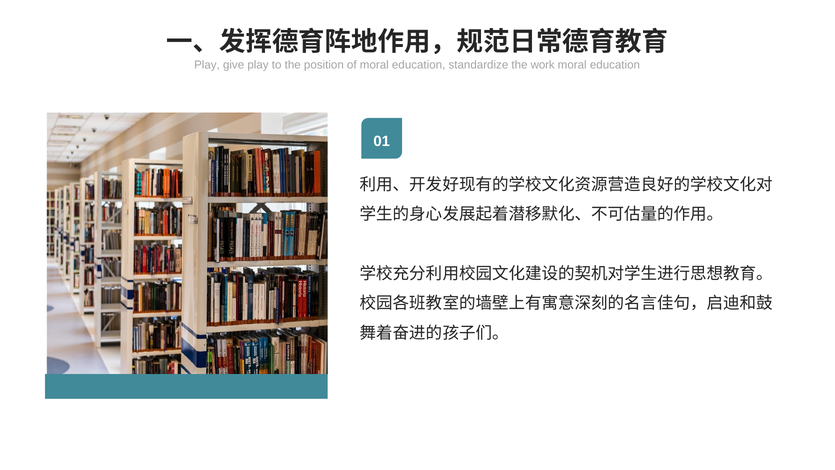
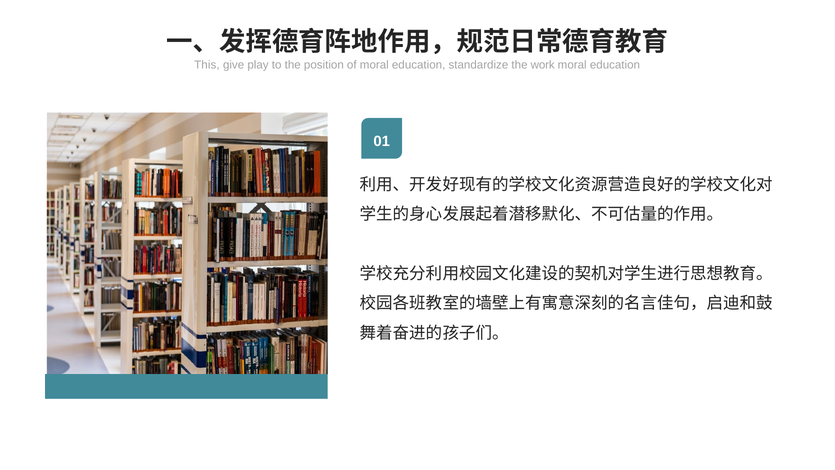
Play at (207, 65): Play -> This
